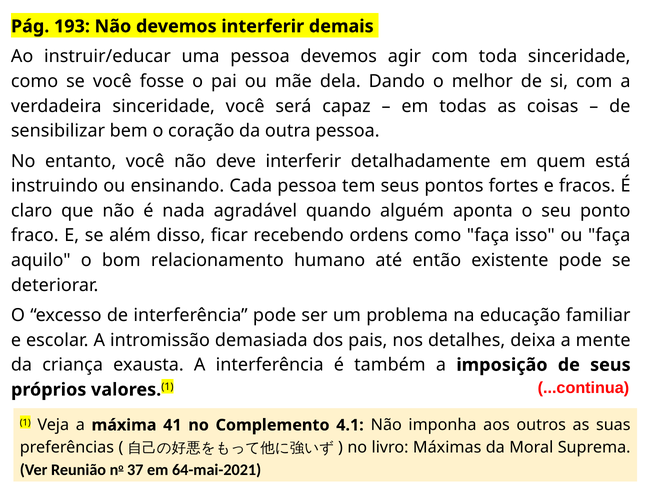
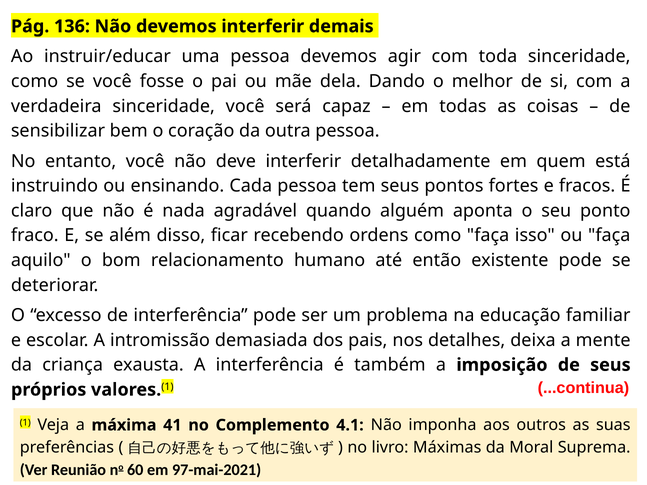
193: 193 -> 136
37: 37 -> 60
64-mai-2021: 64-mai-2021 -> 97-mai-2021
